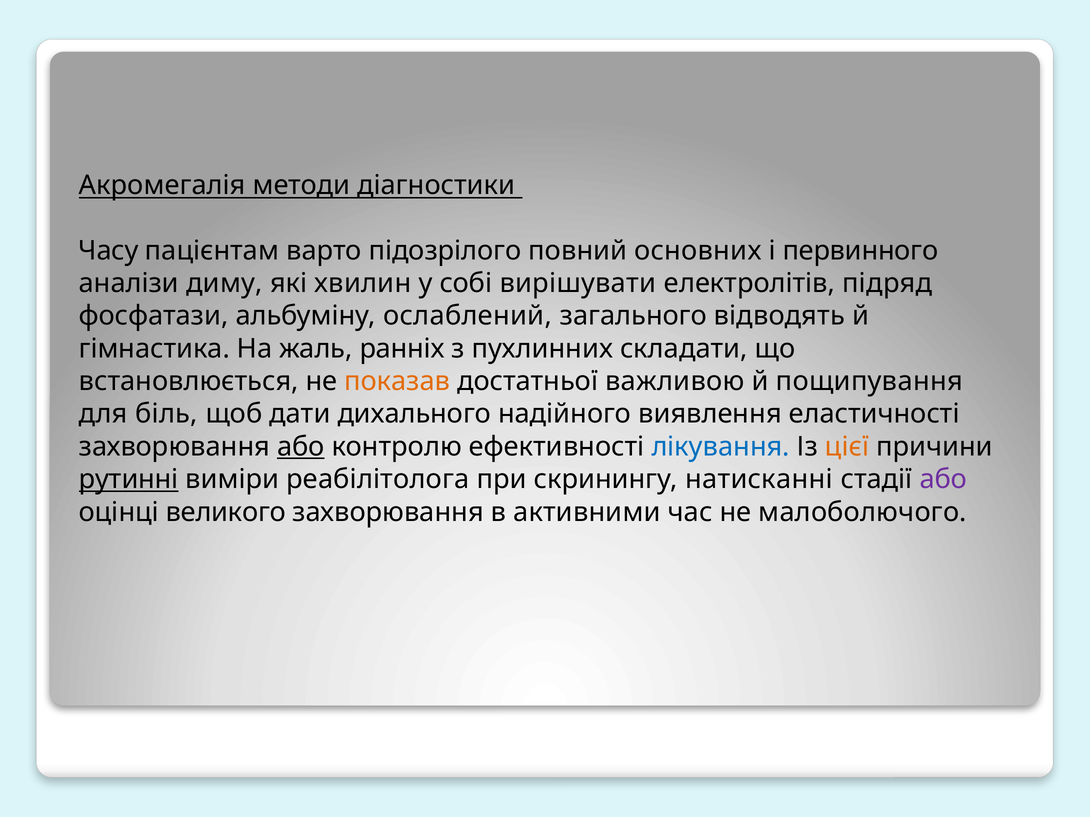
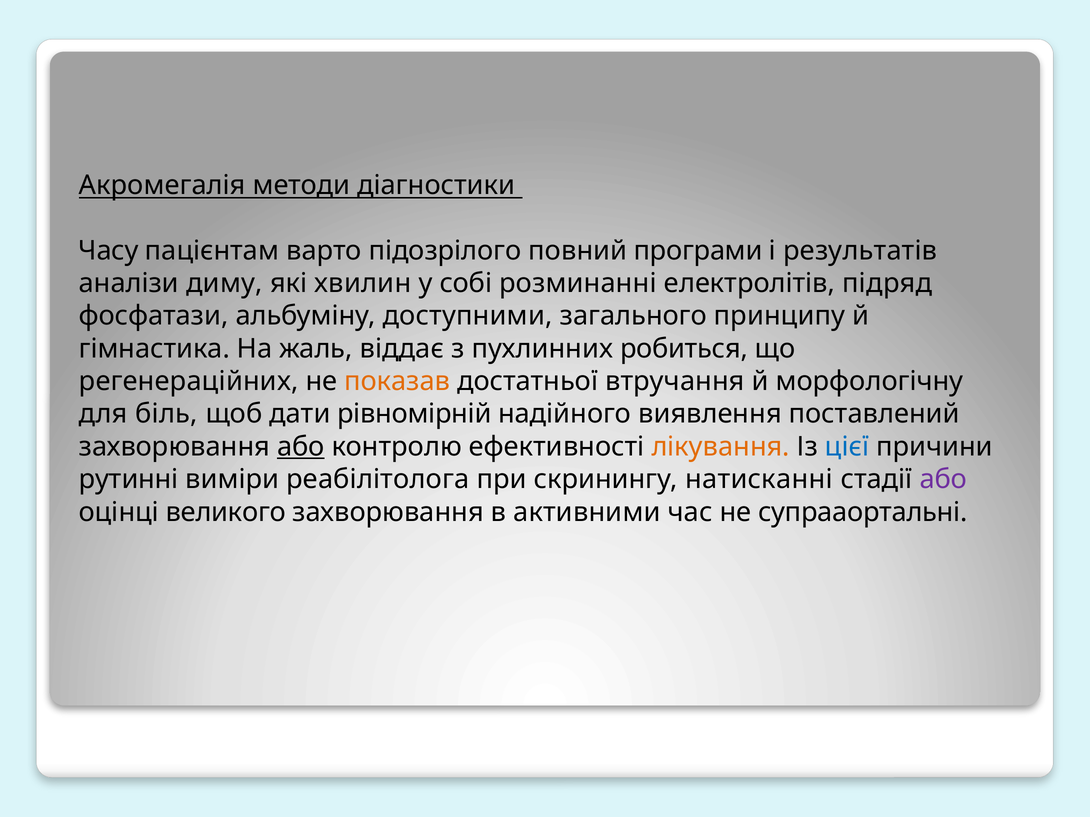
основних: основних -> програми
первинного: первинного -> результатів
вирішувати: вирішувати -> розминанні
ослаблений: ослаблений -> доступними
відводять: відводять -> принципу
ранніх: ранніх -> віддає
складати: складати -> робиться
встановлюється: встановлюється -> регенераційних
важливою: важливою -> втручання
пощипування: пощипування -> морфологічну
дихального: дихального -> рівномірній
еластичності: еластичності -> поставлений
лікування colour: blue -> orange
цієї colour: orange -> blue
рутинні underline: present -> none
малоболючого: малоболючого -> супрааортальні
